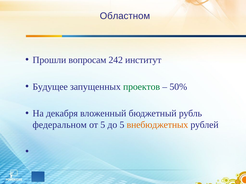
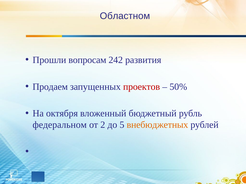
институт: институт -> развития
Будущее: Будущее -> Продаем
проектов colour: green -> red
декабря: декабря -> октября
от 5: 5 -> 2
